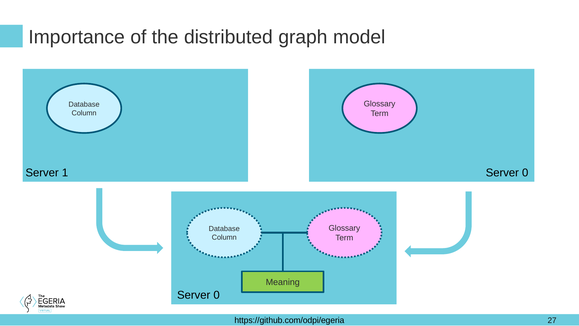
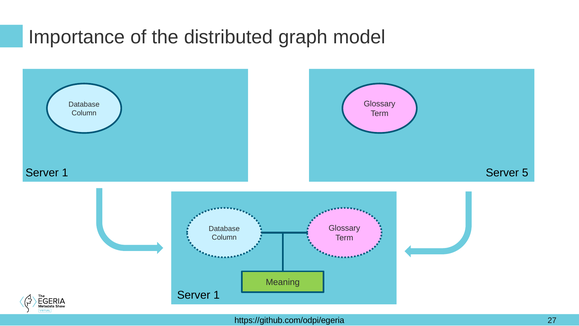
0 at (525, 173): 0 -> 5
0 at (217, 295): 0 -> 1
